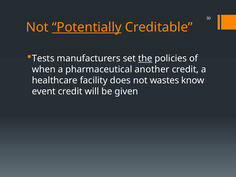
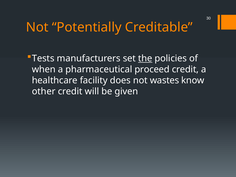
Potentially underline: present -> none
another: another -> proceed
event: event -> other
